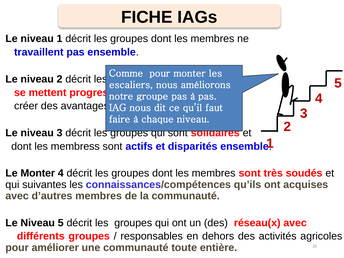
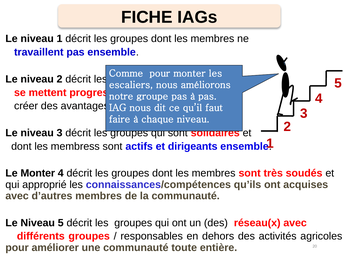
disparités: disparités -> dirigeants
suivantes: suivantes -> approprié
